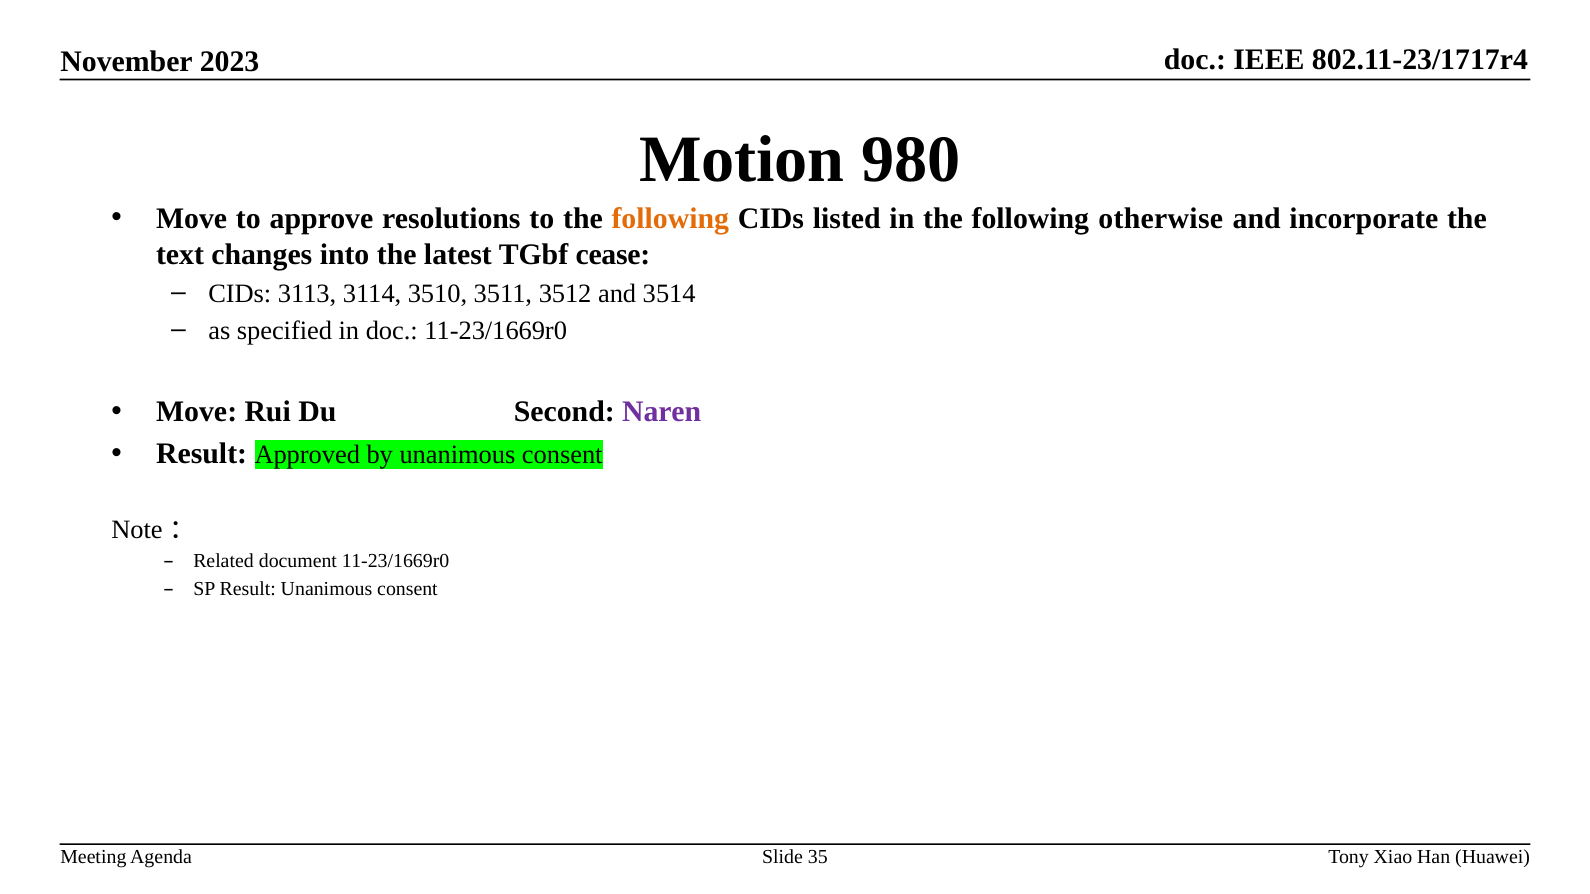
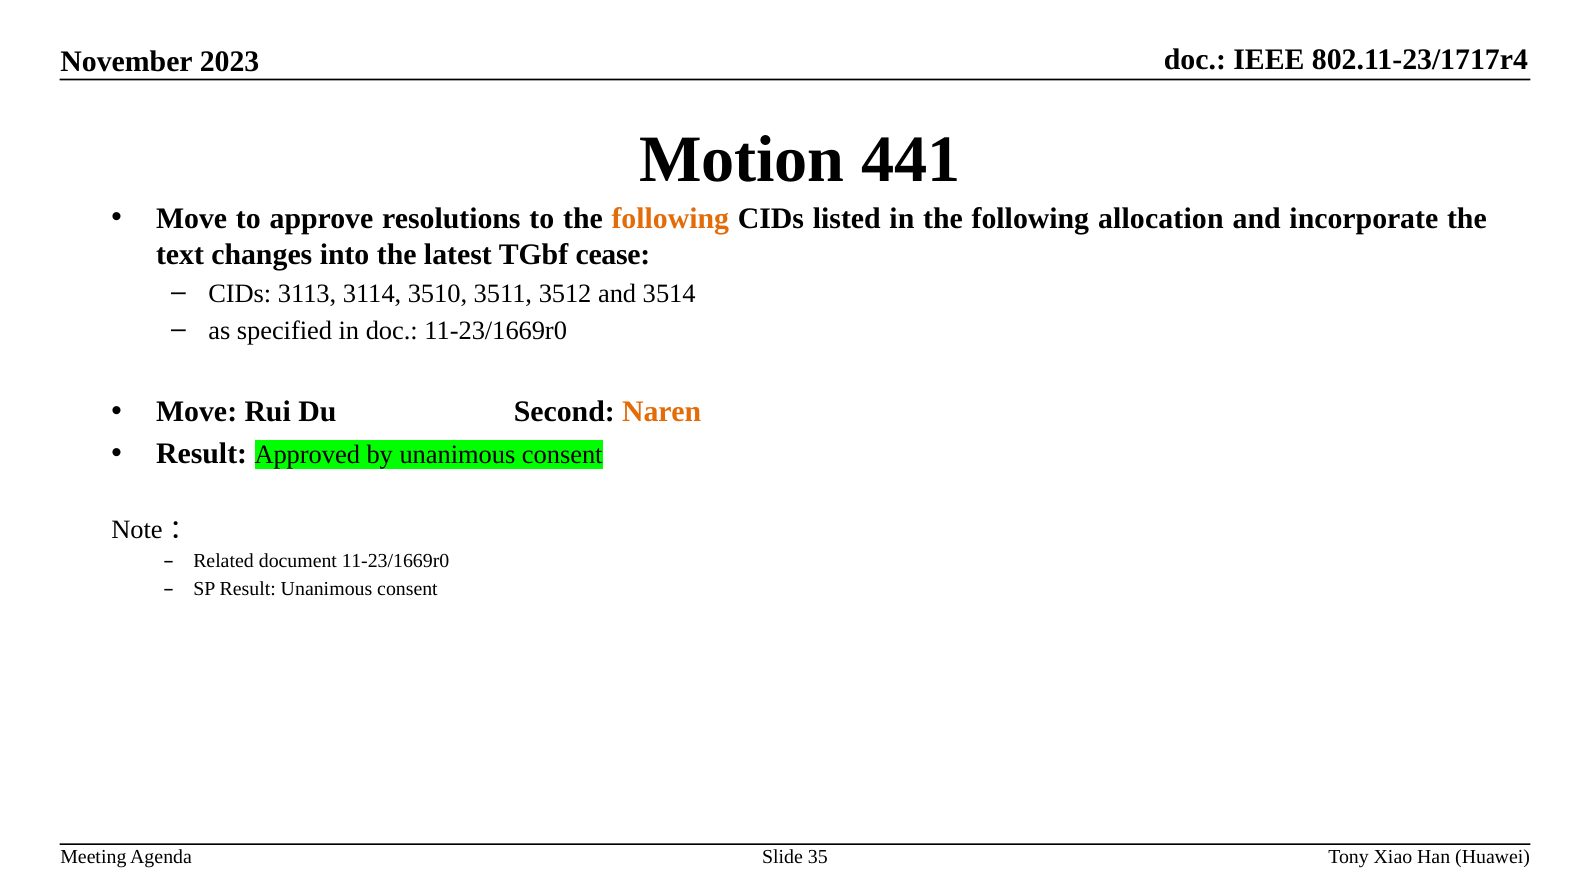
980: 980 -> 441
otherwise: otherwise -> allocation
Naren colour: purple -> orange
